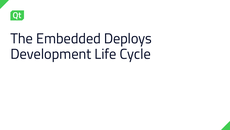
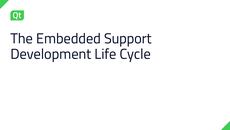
Deploys: Deploys -> Support
